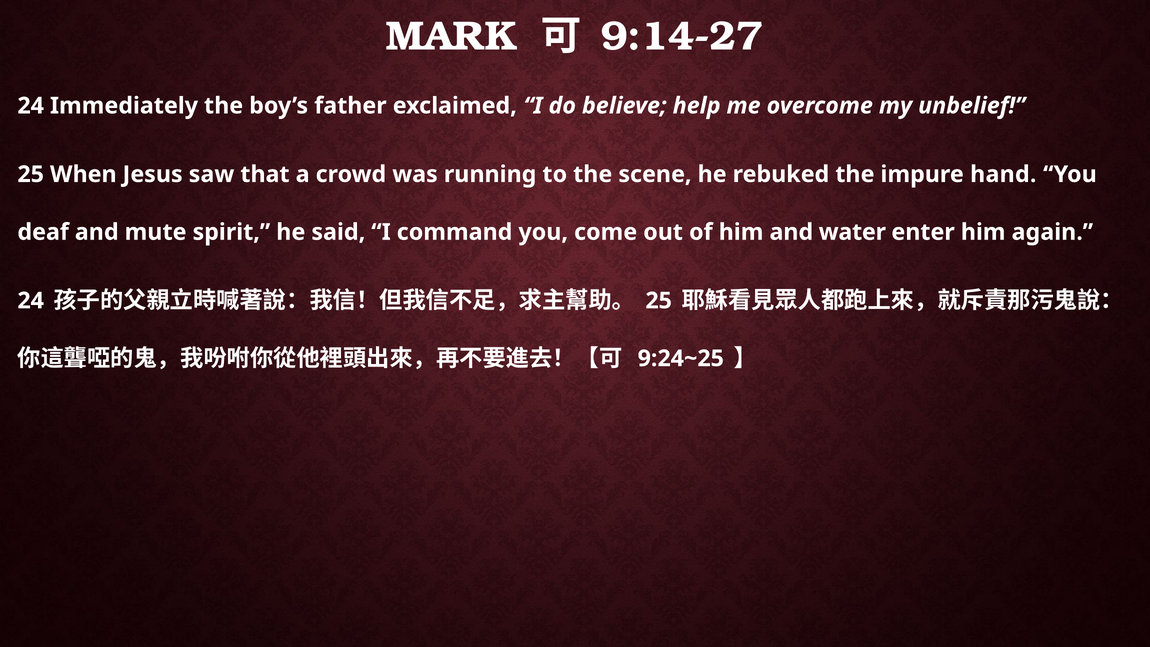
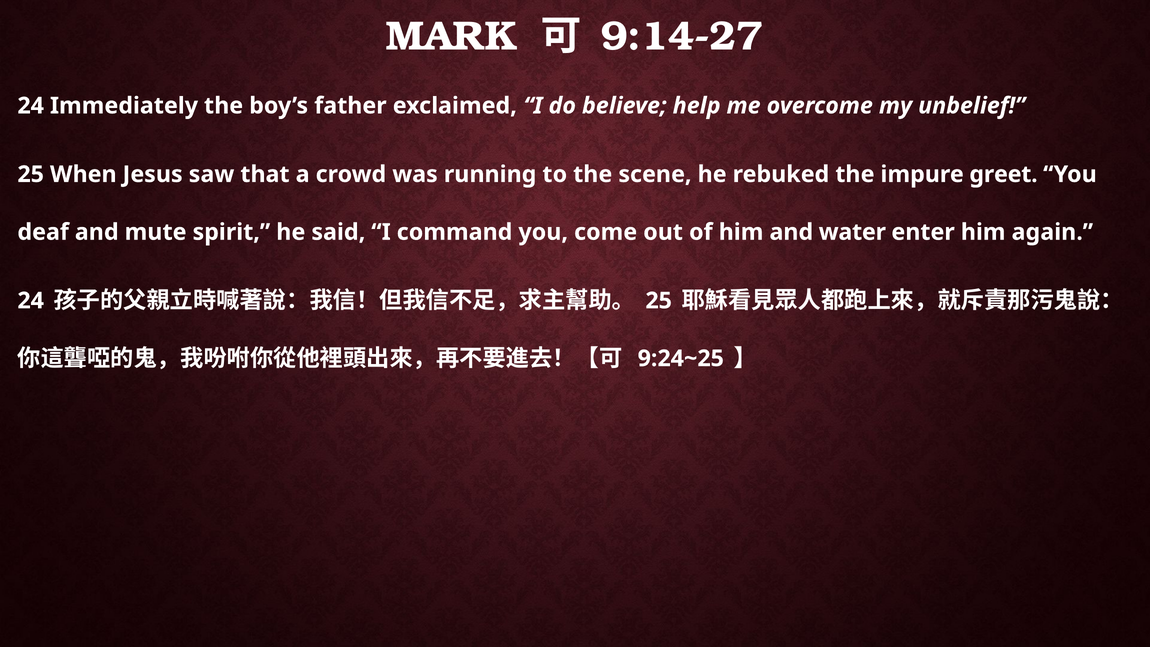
hand: hand -> greet
